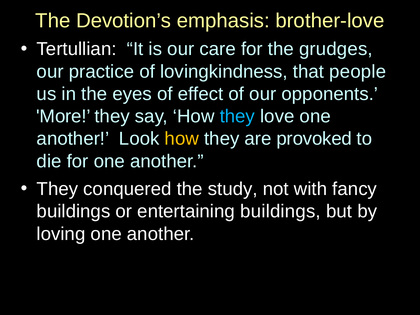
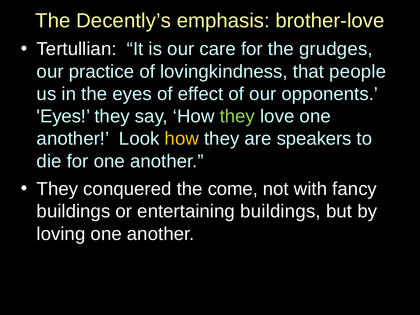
Devotion’s: Devotion’s -> Decently’s
More at (63, 116): More -> Eyes
they at (237, 116) colour: light blue -> light green
provoked: provoked -> speakers
study: study -> come
